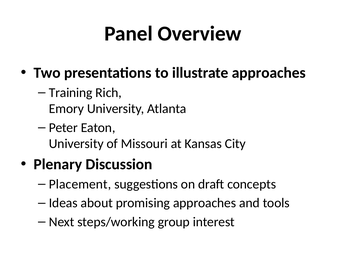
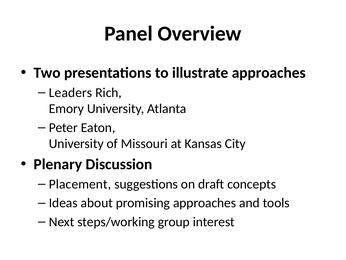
Training: Training -> Leaders
